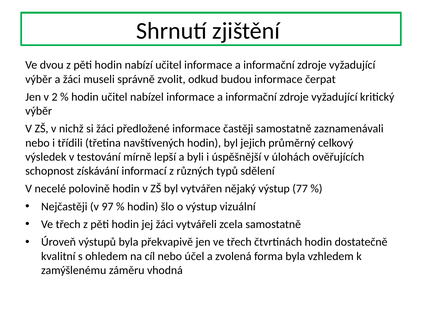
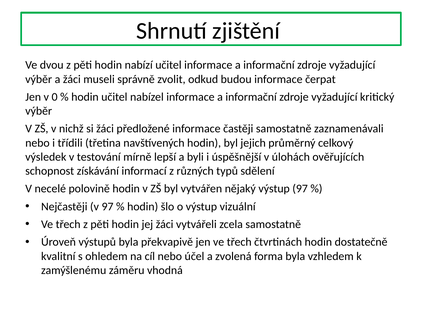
2: 2 -> 0
výstup 77: 77 -> 97
